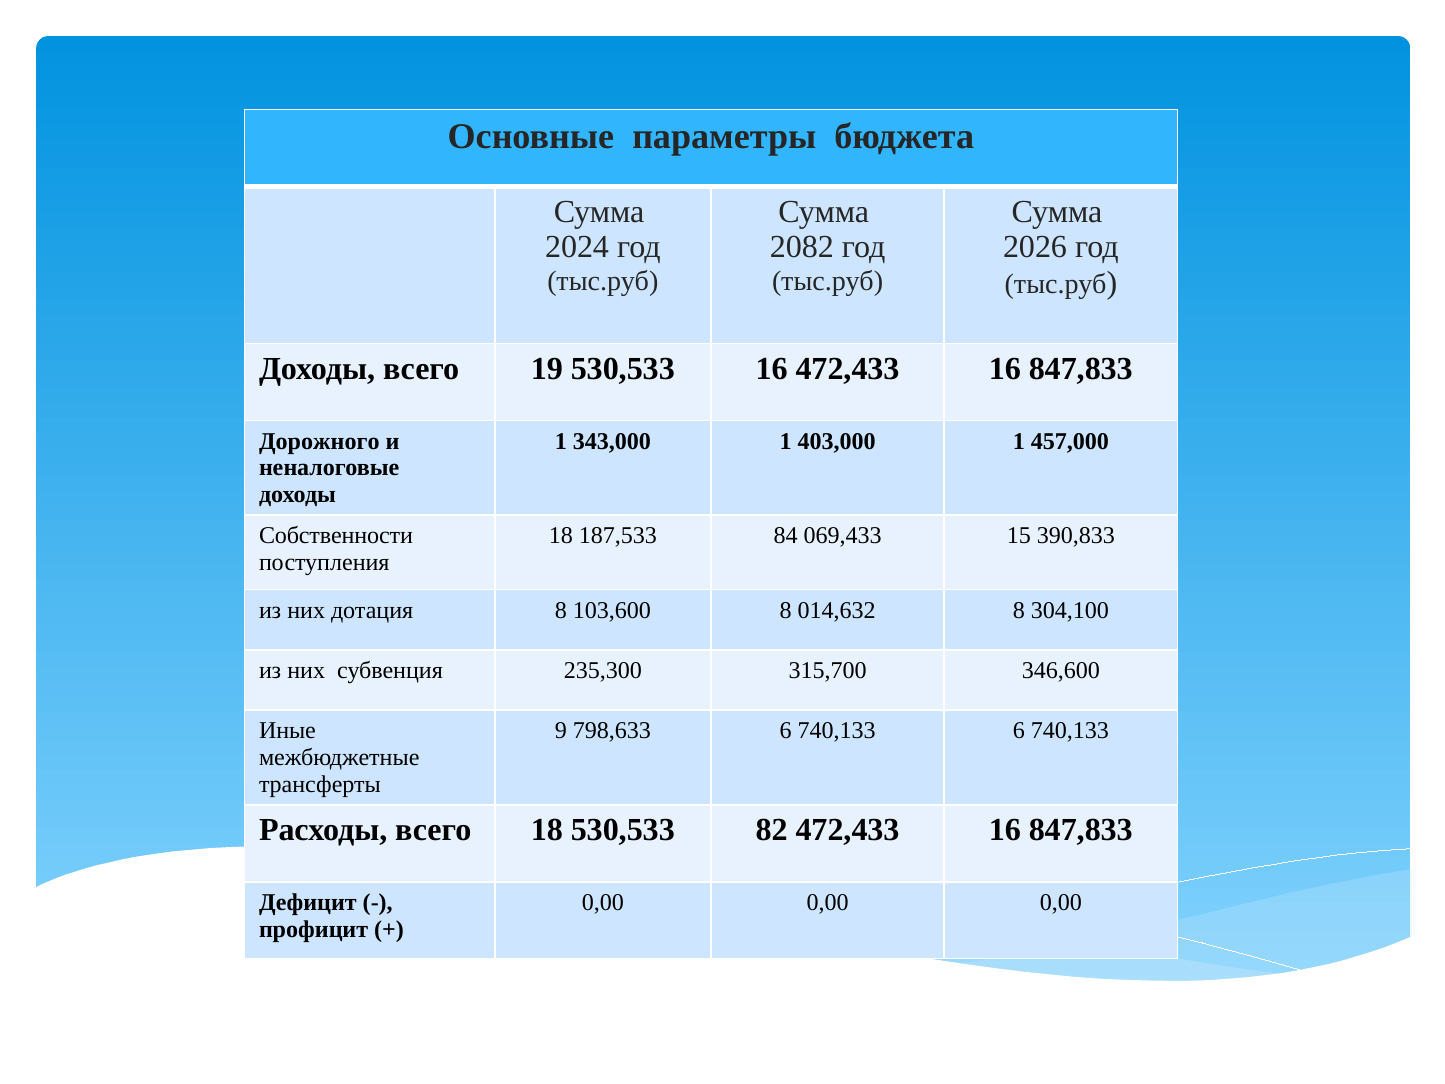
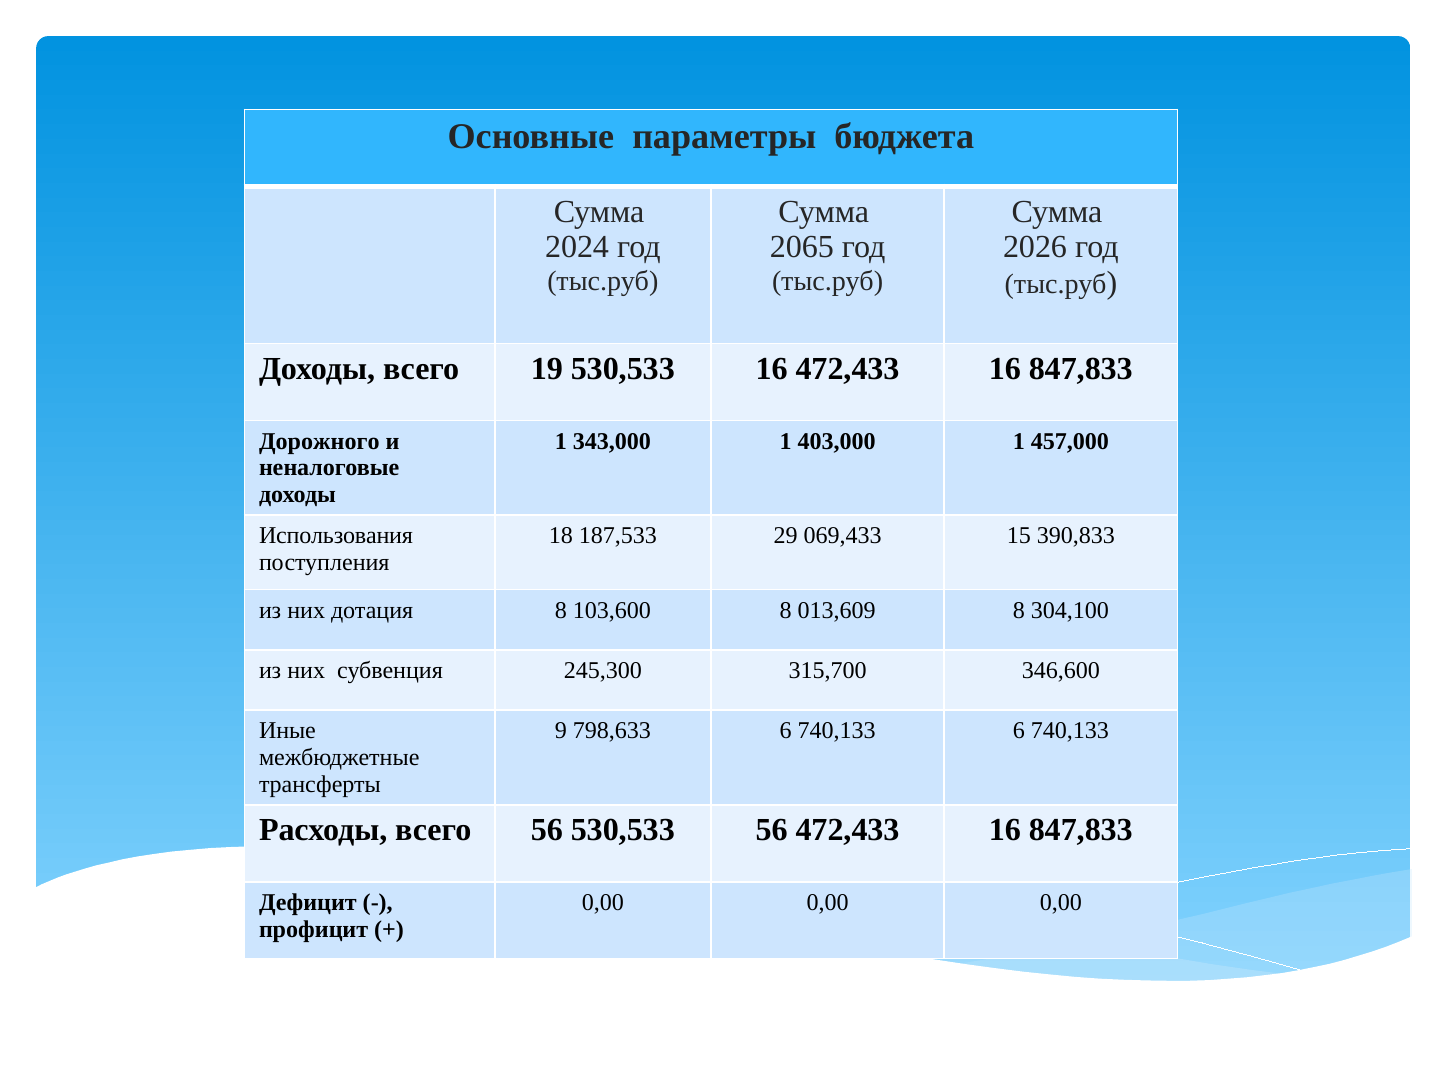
2082: 2082 -> 2065
Собственности: Собственности -> Использования
84: 84 -> 29
014,632: 014,632 -> 013,609
235,300: 235,300 -> 245,300
всего 18: 18 -> 56
530,533 82: 82 -> 56
